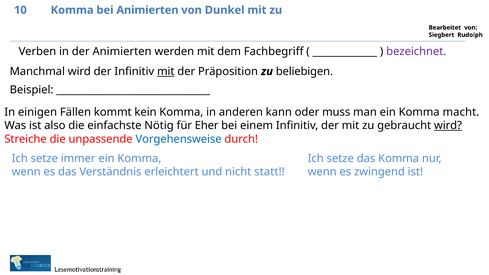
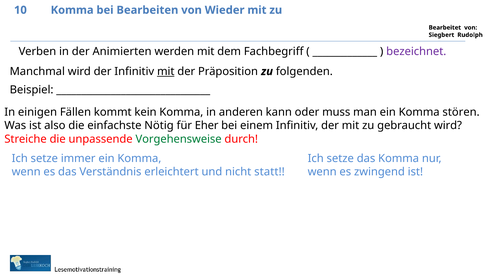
bei Animierten: Animierten -> Bearbeiten
Dunkel: Dunkel -> Wieder
beliebigen: beliebigen -> folgenden
macht: macht -> stören
wird at (448, 126) underline: present -> none
Vorgehensweise colour: blue -> green
